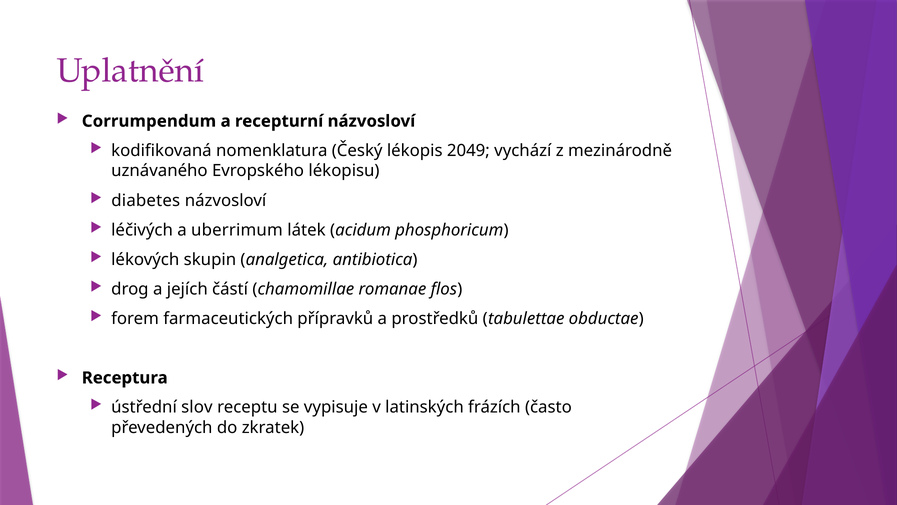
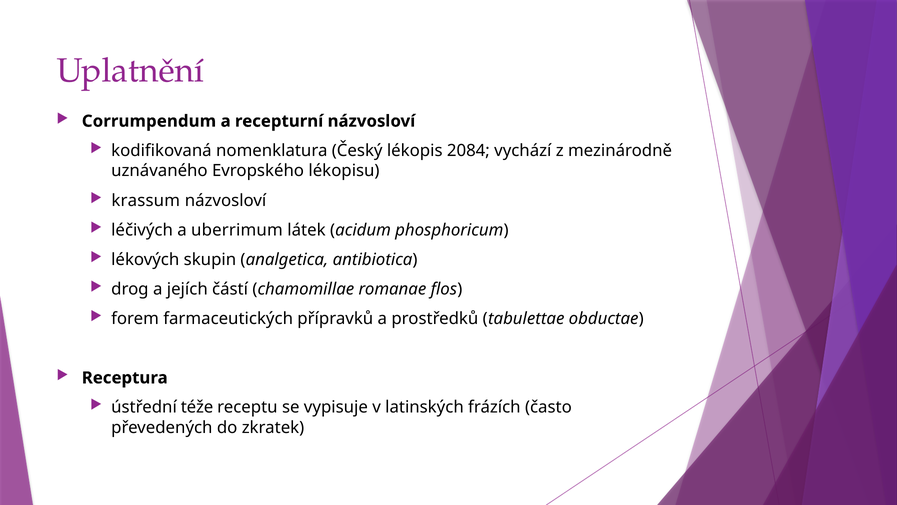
2049: 2049 -> 2084
diabetes: diabetes -> krassum
slov: slov -> téže
